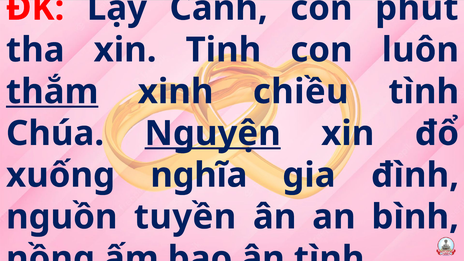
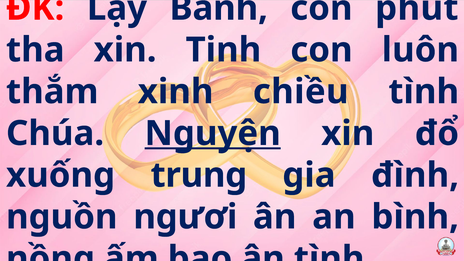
Cánh: Cánh -> Bánh
thắm underline: present -> none
nghĩa: nghĩa -> trung
tuyền: tuyền -> ngươi
